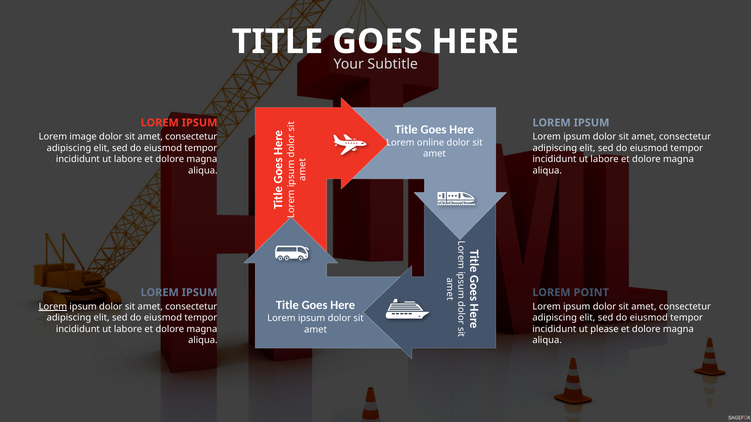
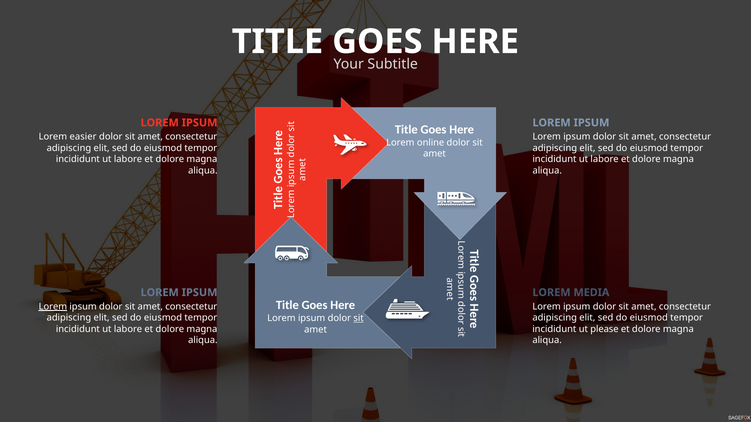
image: image -> easier
POINT: POINT -> MEDIA
sit at (359, 319) underline: none -> present
